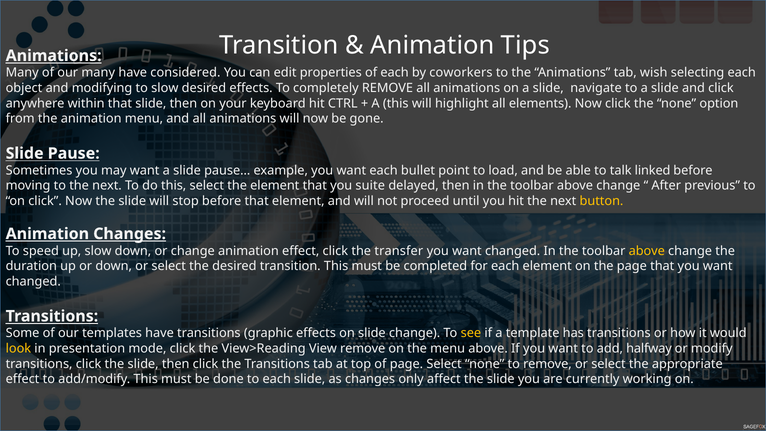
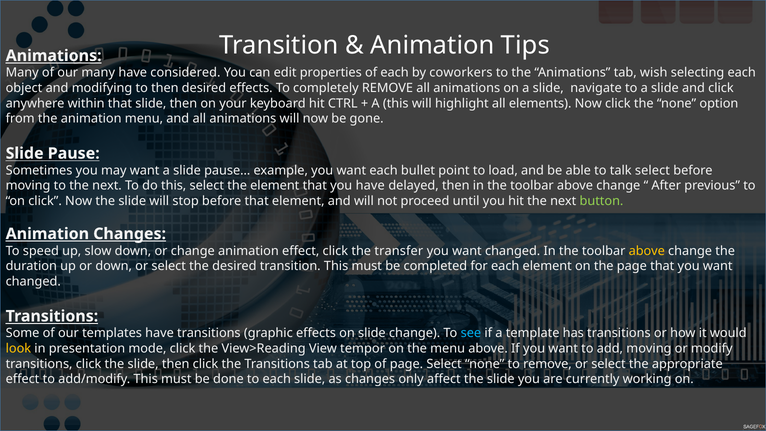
to slow: slow -> then
talk linked: linked -> select
you suite: suite -> have
button colour: yellow -> light green
see colour: yellow -> light blue
View remove: remove -> tempor
add halfway: halfway -> moving
